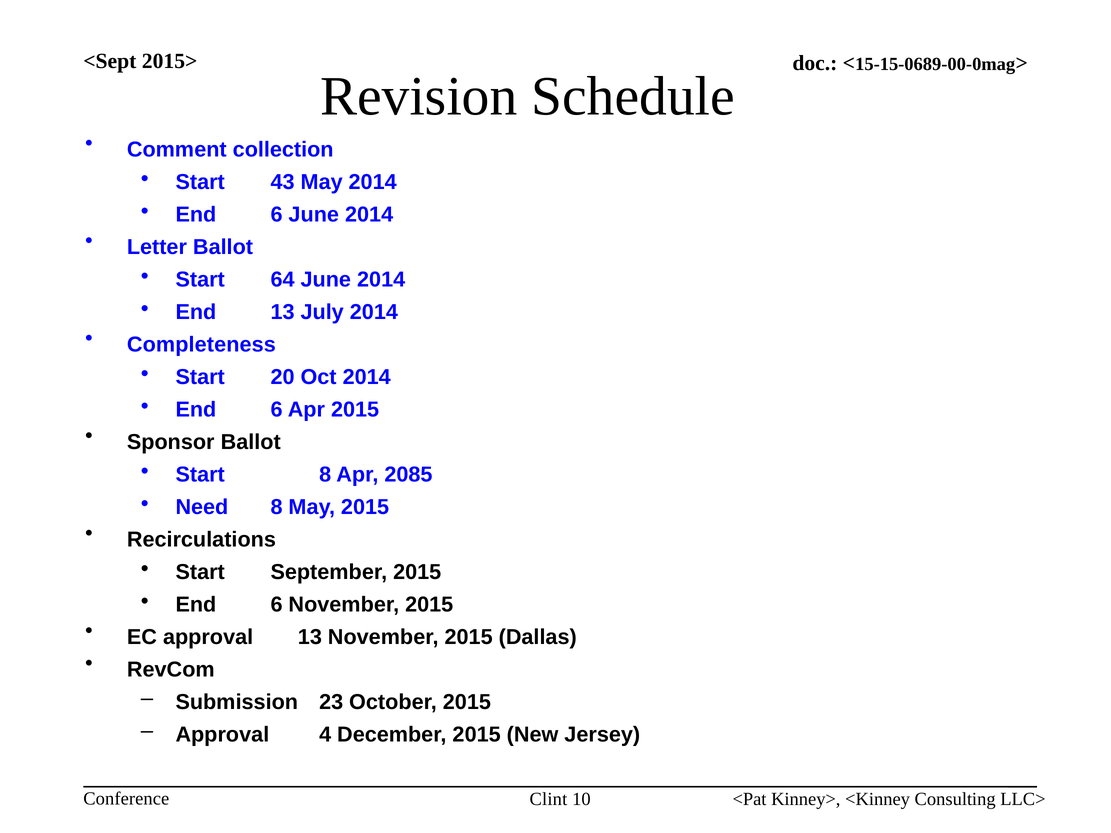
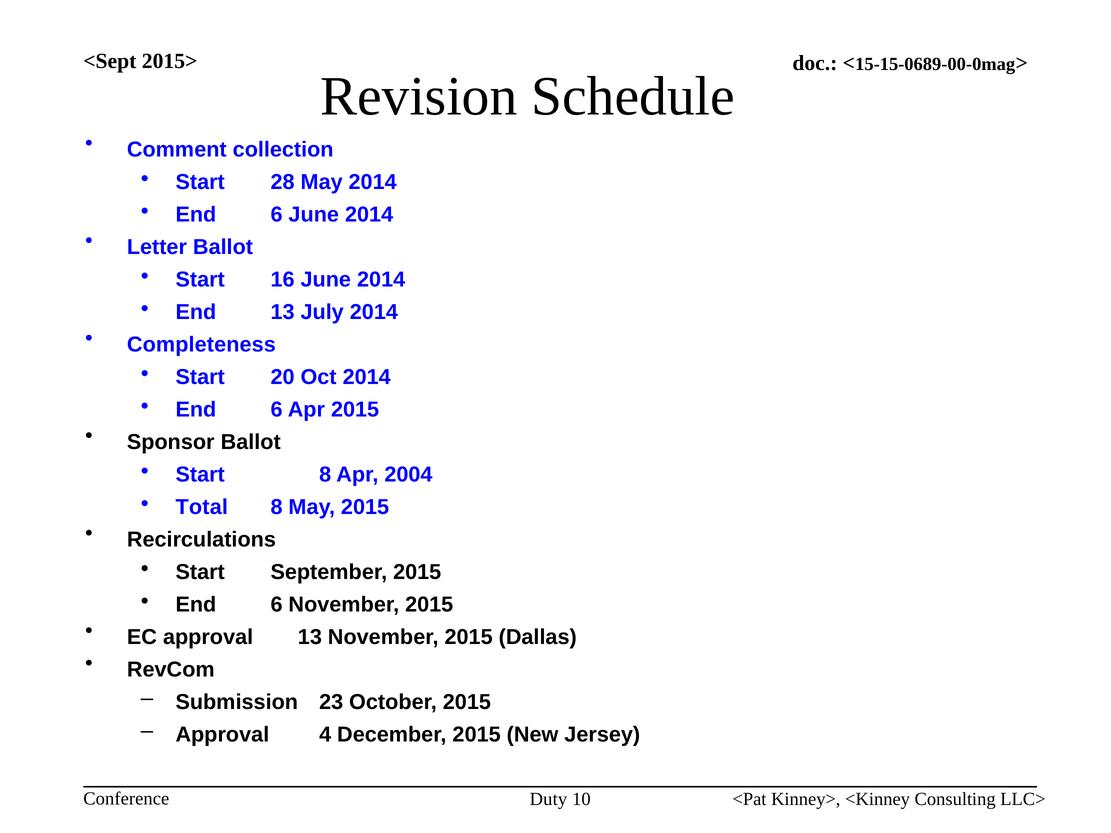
43: 43 -> 28
64: 64 -> 16
2085: 2085 -> 2004
Need: Need -> Total
Clint: Clint -> Duty
